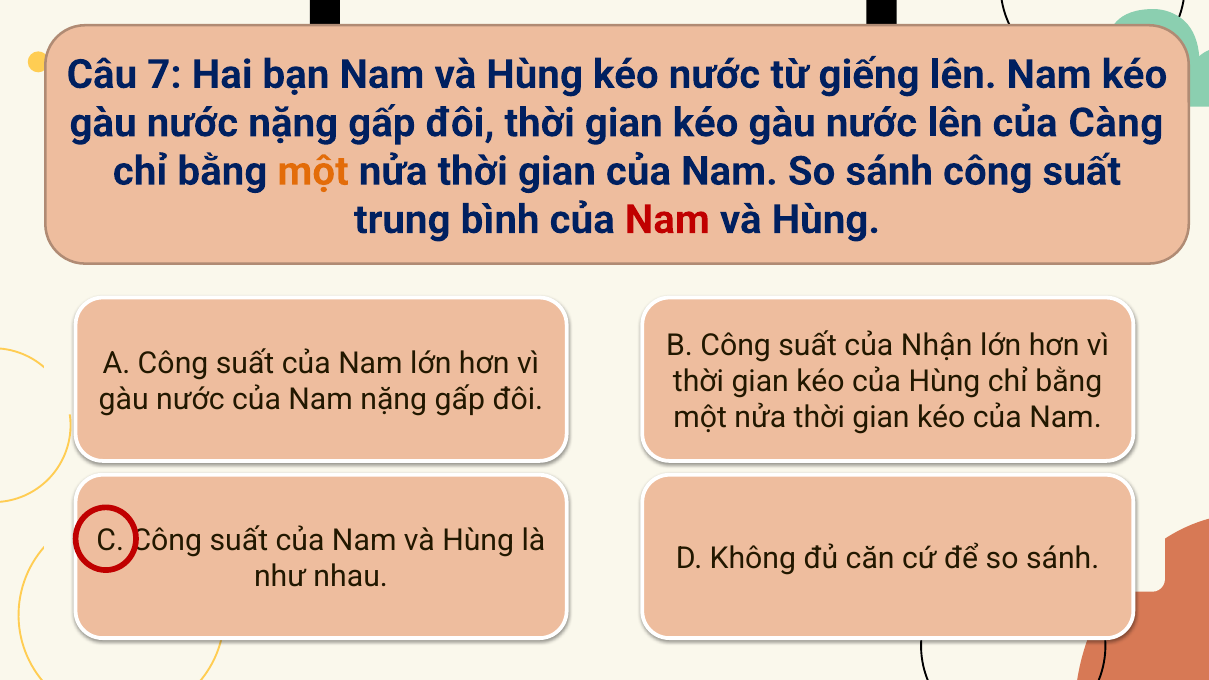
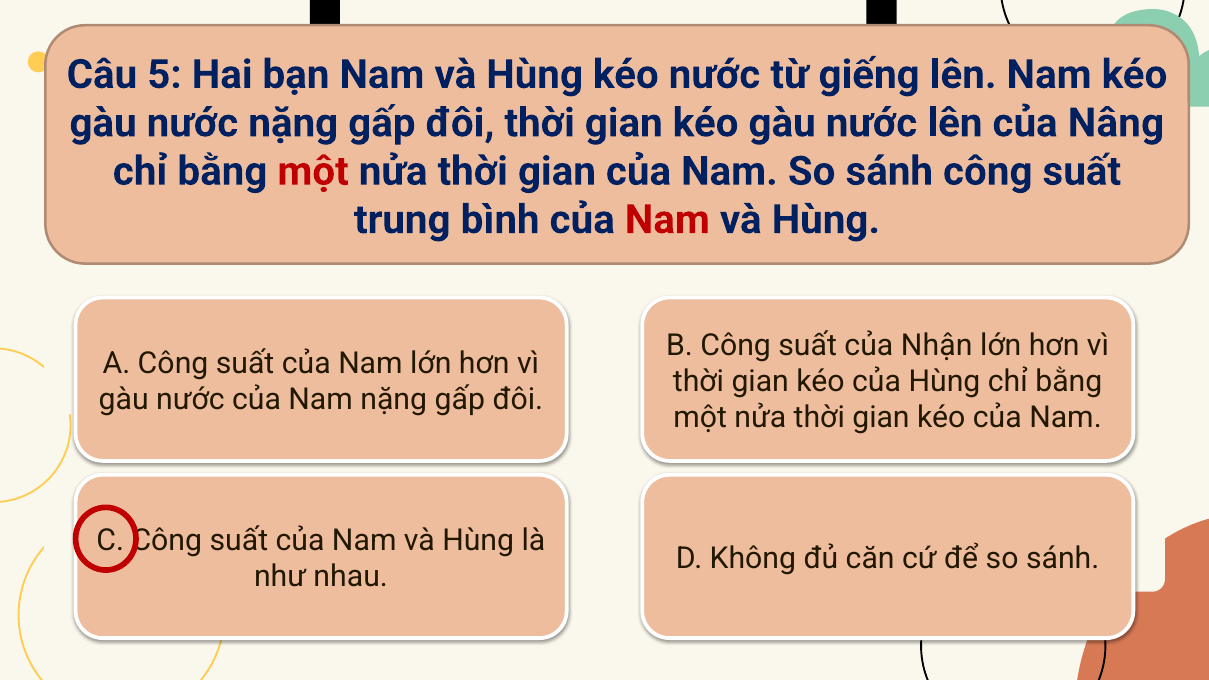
7: 7 -> 5
Càng: Càng -> Nâng
một at (313, 171) colour: orange -> red
